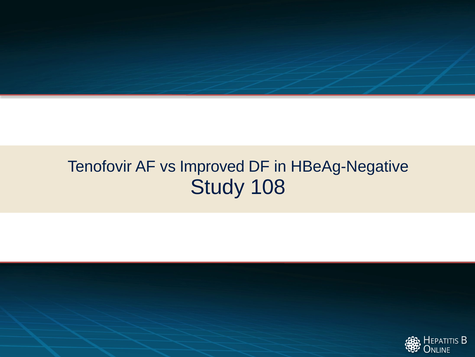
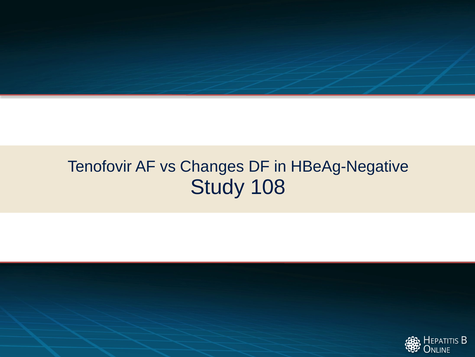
Improved: Improved -> Changes
